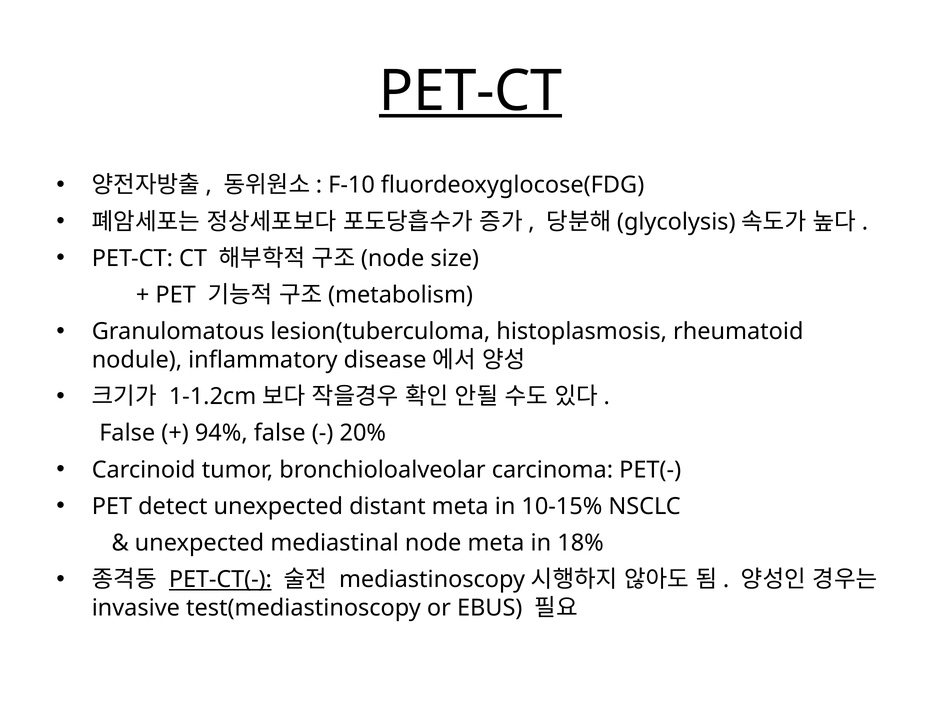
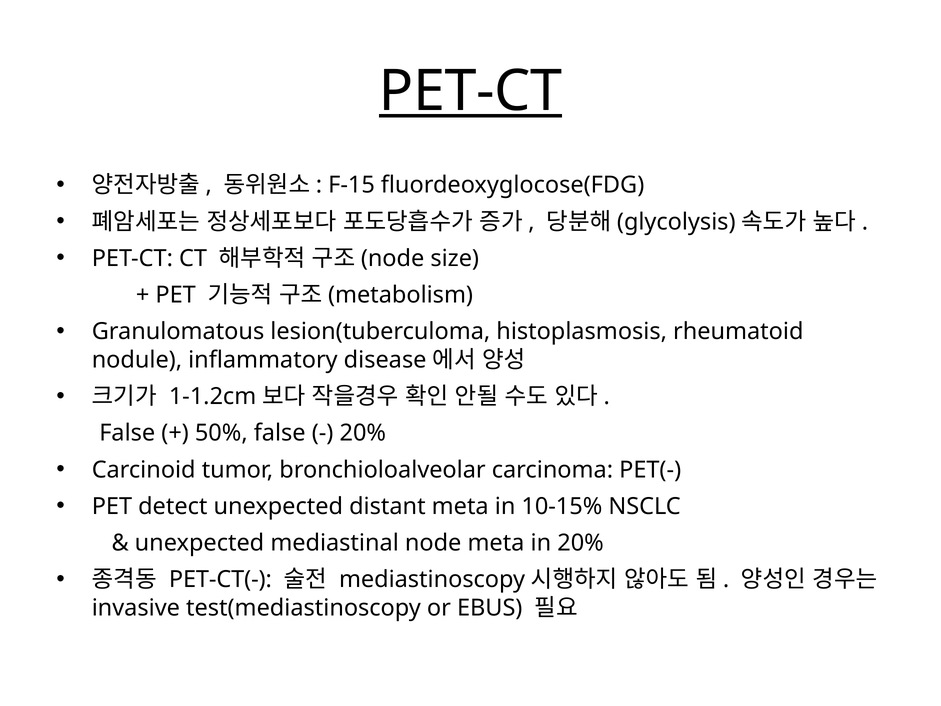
F-10: F-10 -> F-15
94%: 94% -> 50%
in 18%: 18% -> 20%
PET-CT(- underline: present -> none
